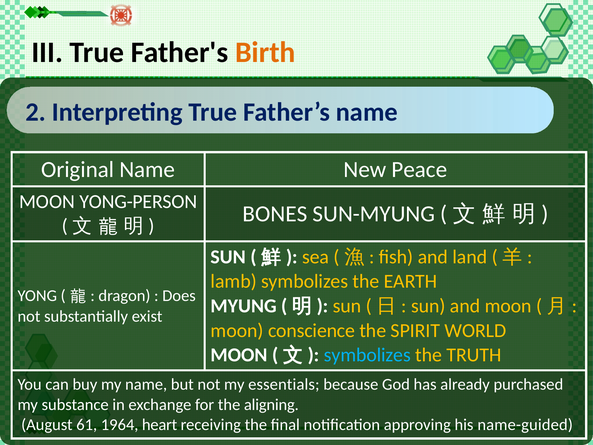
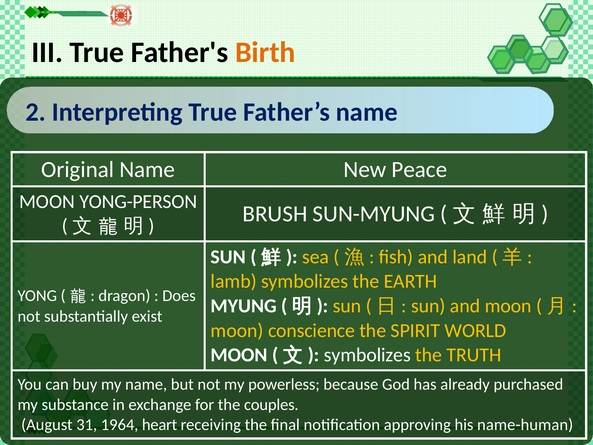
BONES: BONES -> BRUSH
symbolizes at (367, 355) colour: light blue -> white
essentials: essentials -> powerless
aligning: aligning -> couples
61: 61 -> 31
name-guided: name-guided -> name-human
